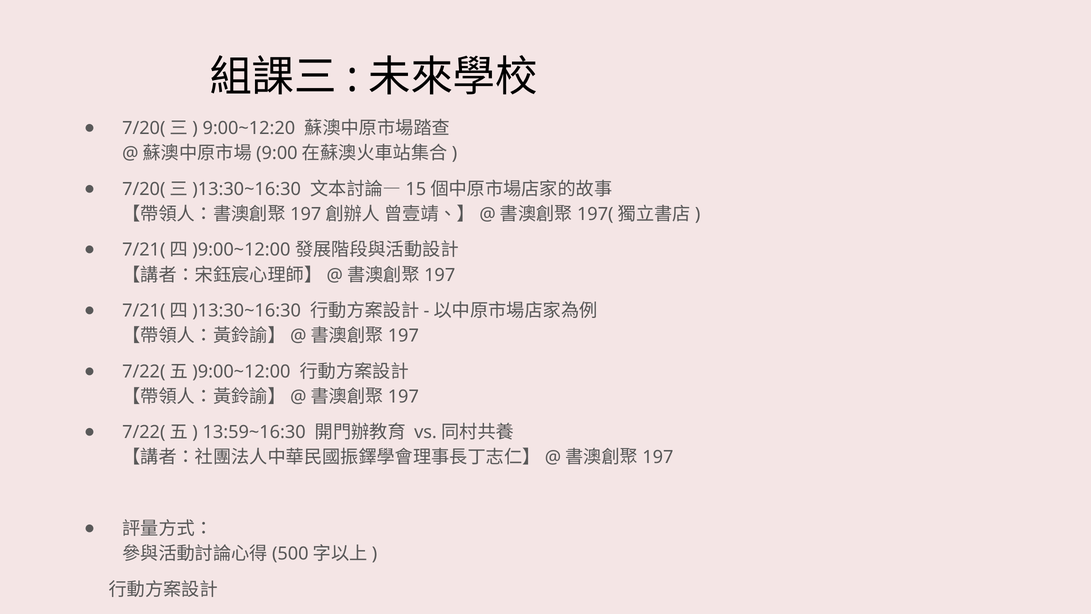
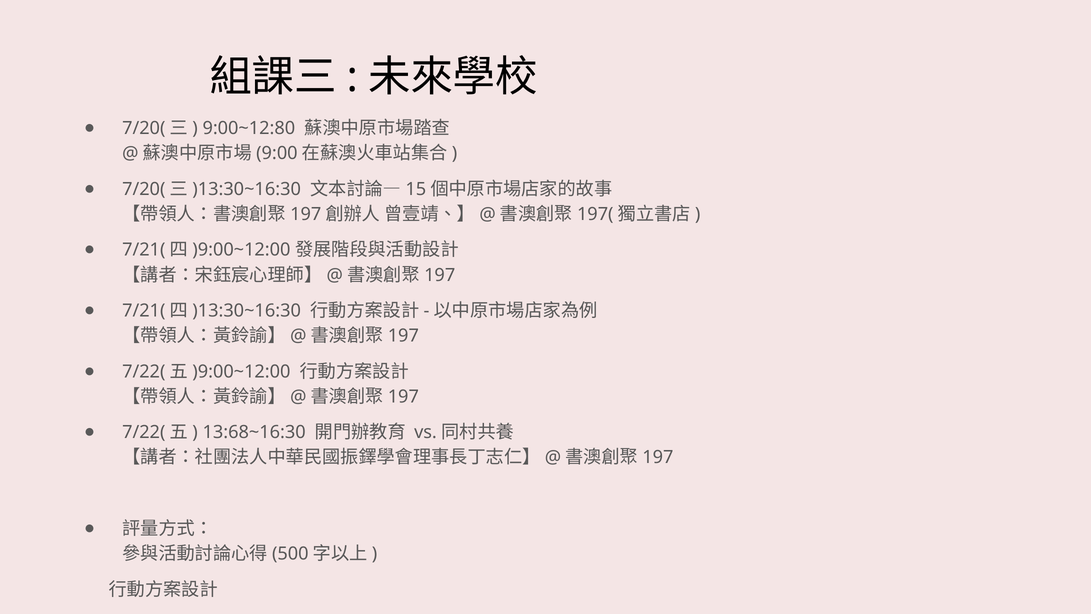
9:00~12:20: 9:00~12:20 -> 9:00~12:80
13:59~16:30: 13:59~16:30 -> 13:68~16:30
